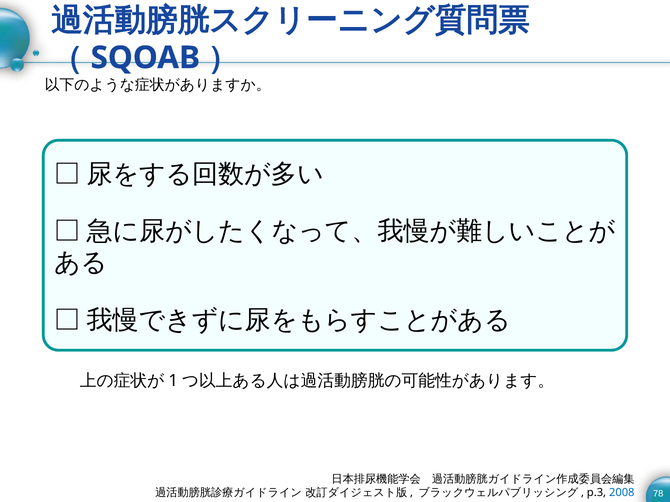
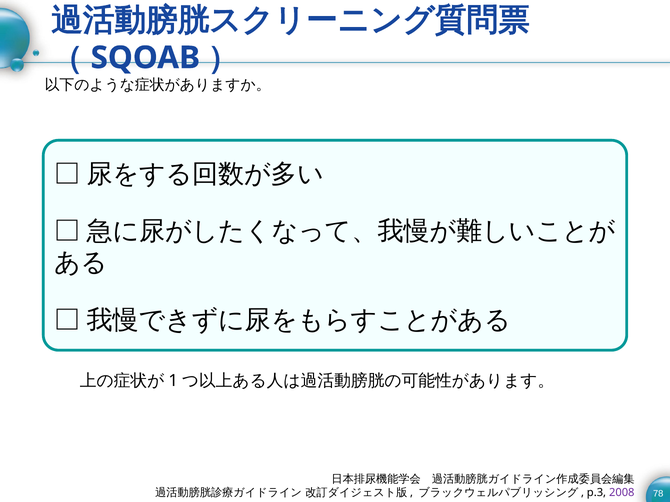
2008 colour: blue -> purple
